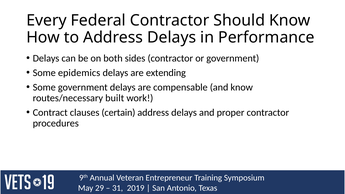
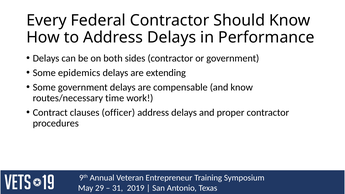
built: built -> time
certain: certain -> officer
